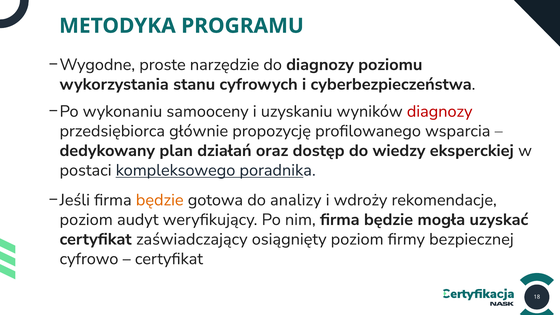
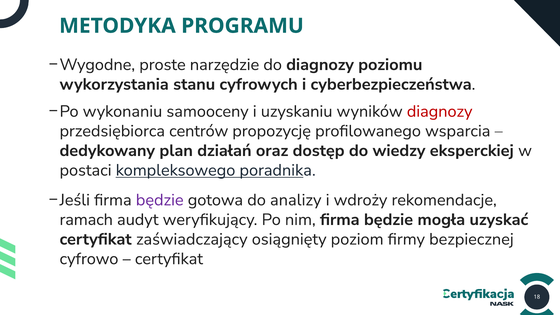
głównie: głównie -> centrów
będzie at (160, 200) colour: orange -> purple
poziom at (86, 220): poziom -> ramach
